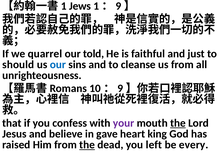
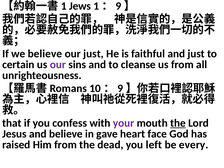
we quarrel: quarrel -> believe
our told: told -> just
should: should -> certain
our at (58, 65) colour: blue -> purple
king: king -> face
the at (87, 145) underline: present -> none
